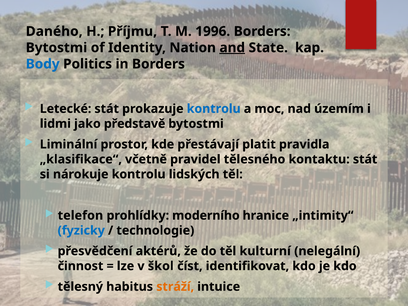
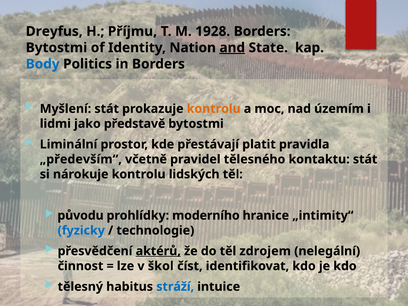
Daného: Daného -> Dreyfus
1996: 1996 -> 1928
Letecké: Letecké -> Myšlení
kontrolu at (214, 109) colour: blue -> orange
„klasifikace“: „klasifikace“ -> „především“
telefon: telefon -> původu
aktérů underline: none -> present
kulturní: kulturní -> zdrojem
stráží colour: orange -> blue
